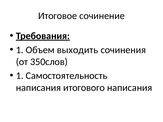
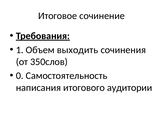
1 at (20, 76): 1 -> 0
итогового написания: написания -> аудитории
